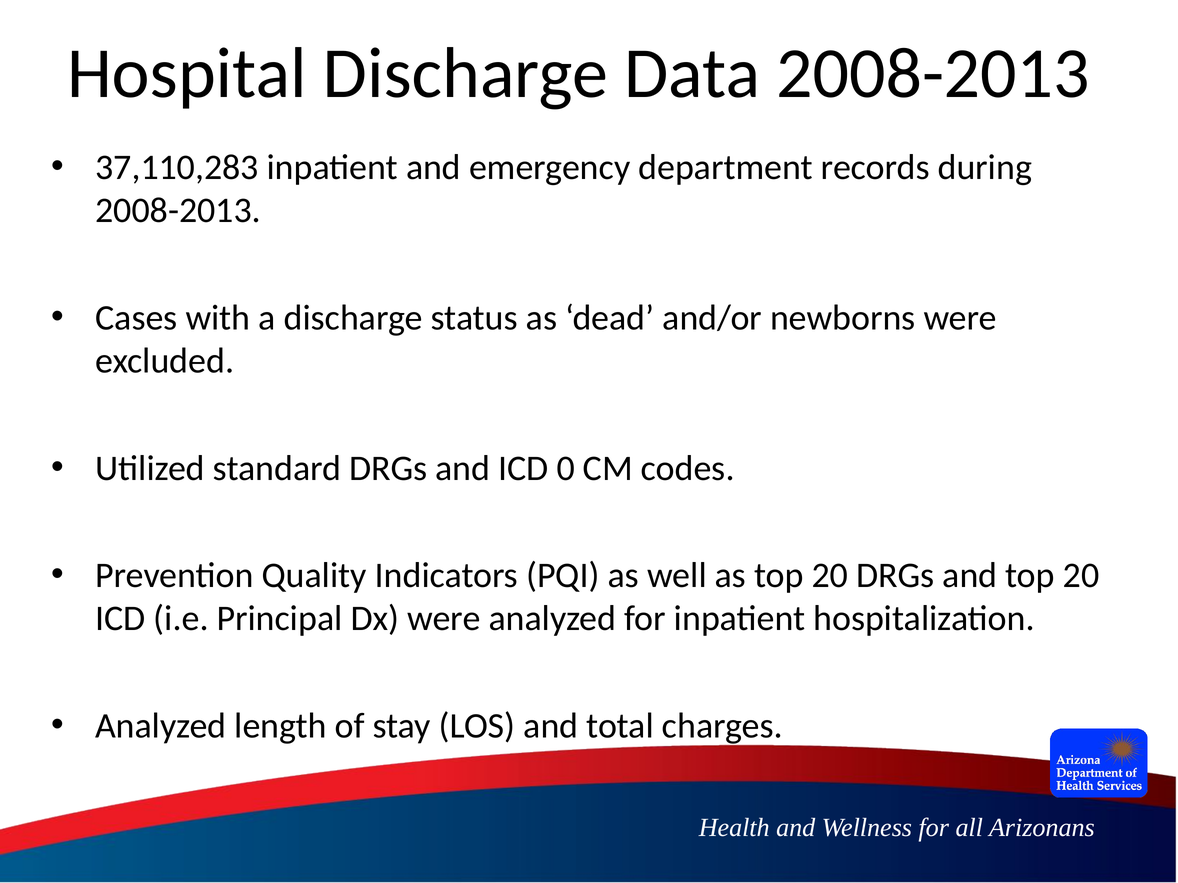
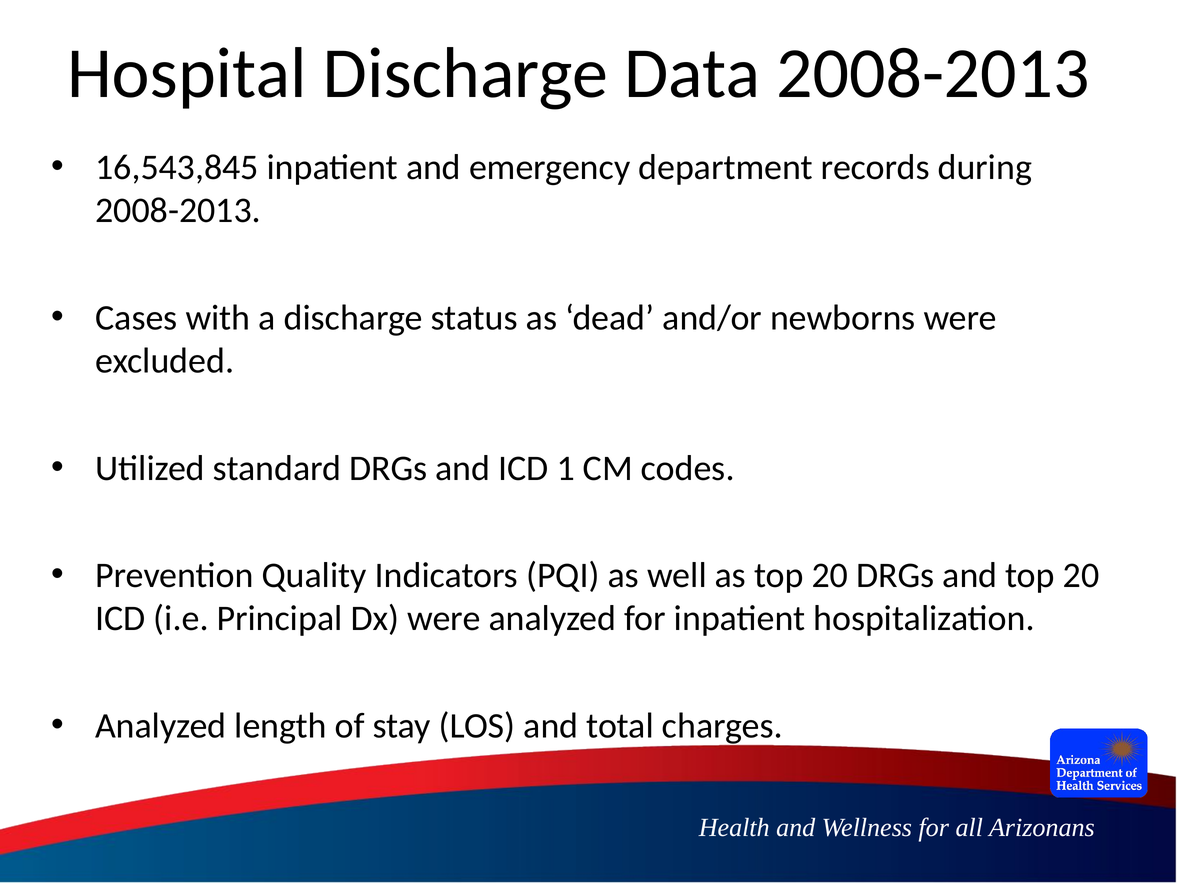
37,110,283: 37,110,283 -> 16,543,845
0: 0 -> 1
